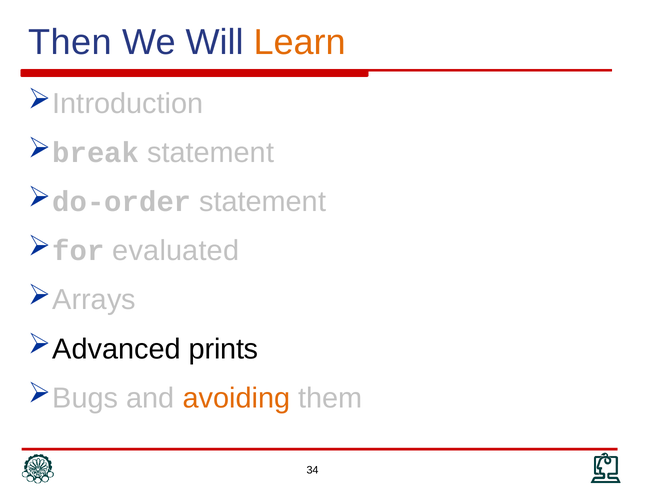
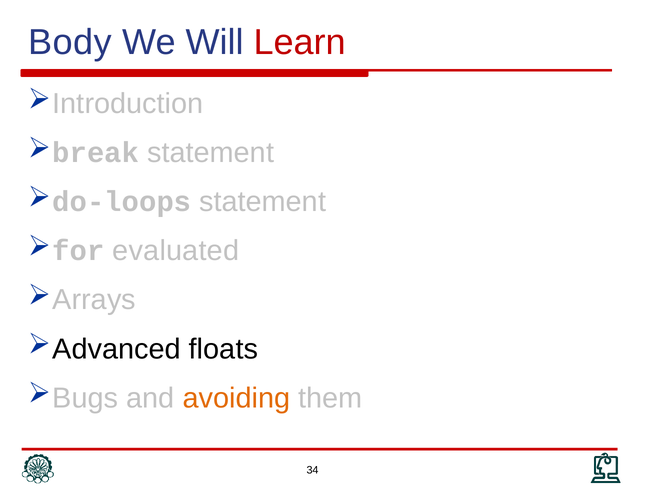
Then: Then -> Body
Learn colour: orange -> red
do-order: do-order -> do-loops
prints: prints -> floats
